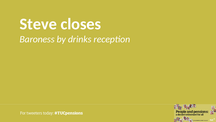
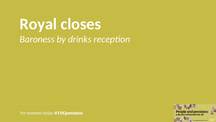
Steve: Steve -> Royal
